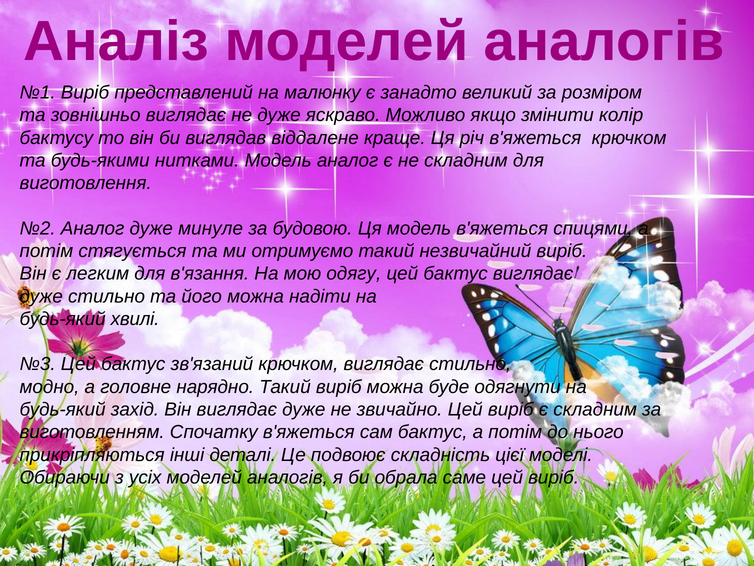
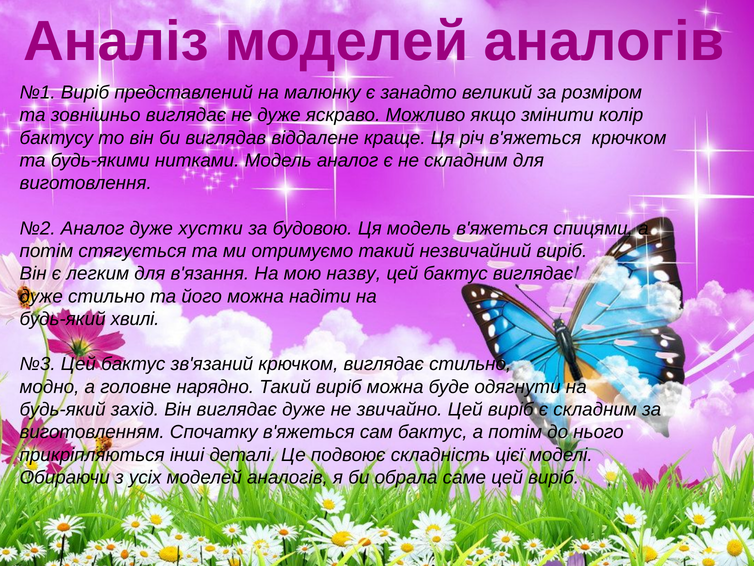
минуле: минуле -> хустки
одягу: одягу -> назву
